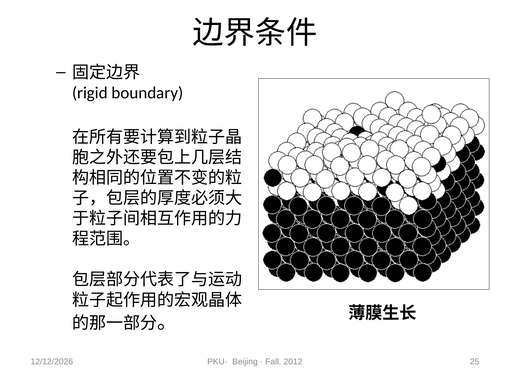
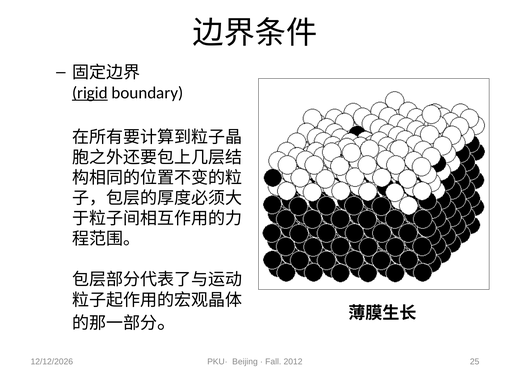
rigid underline: none -> present
